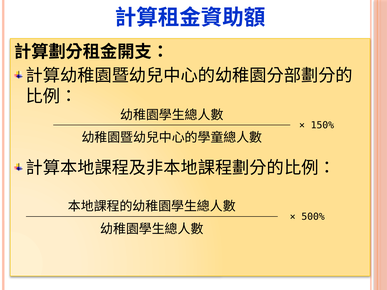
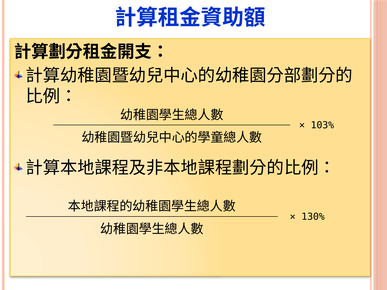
150%: 150% -> 103%
500%: 500% -> 130%
